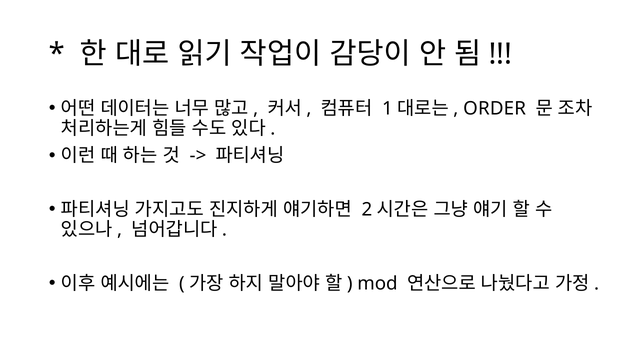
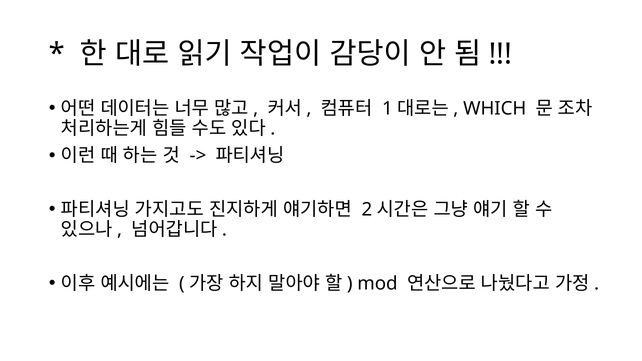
ORDER: ORDER -> WHICH
